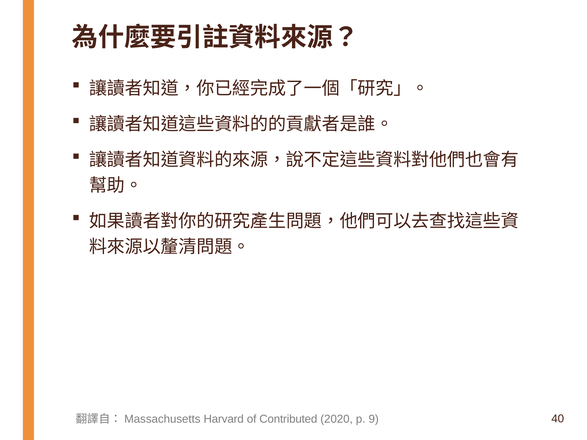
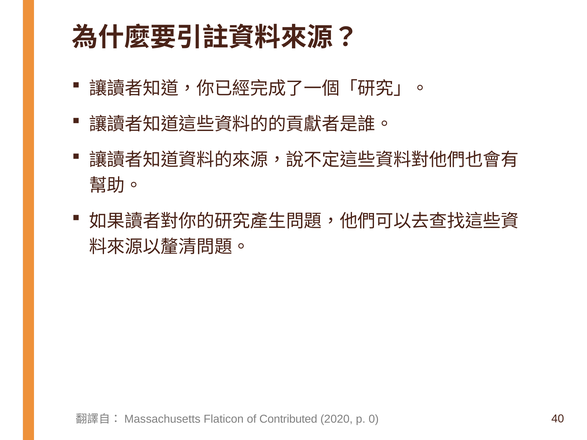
Harvard: Harvard -> Flaticon
9: 9 -> 0
